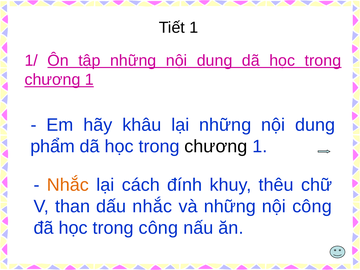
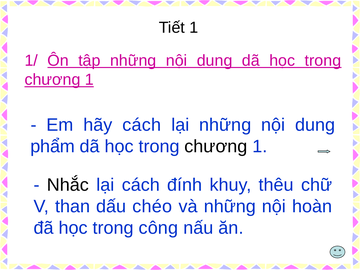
hãy khâu: khâu -> cách
Nhắc at (68, 185) colour: orange -> black
dấu nhắc: nhắc -> chéo
nội công: công -> hoàn
